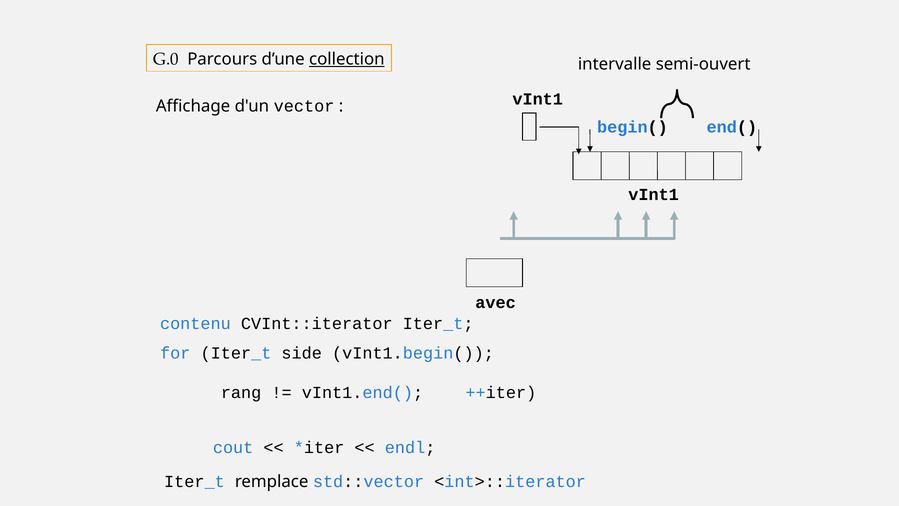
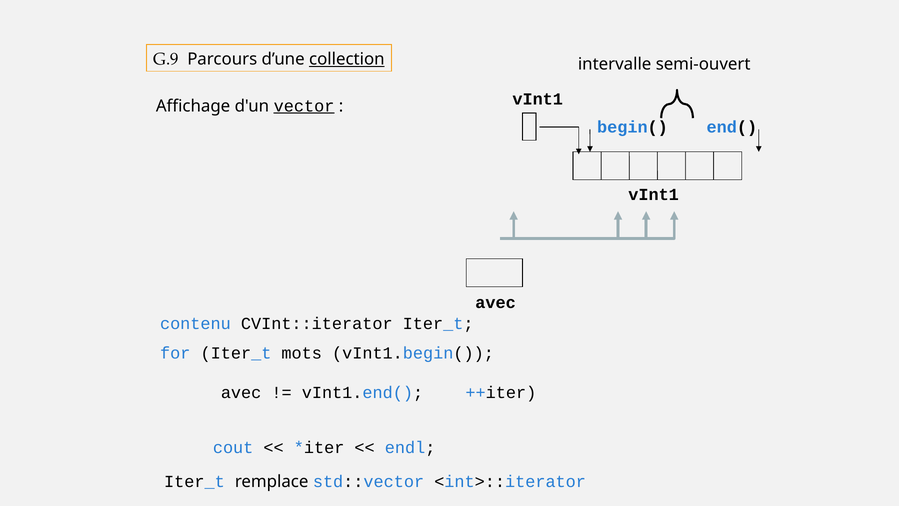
G.0: G.0 -> G.9
vector underline: none -> present
side: side -> mots
rang at (241, 392): rang -> avec
